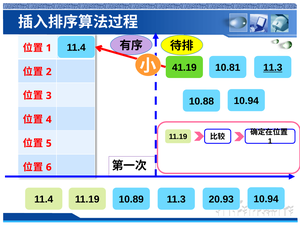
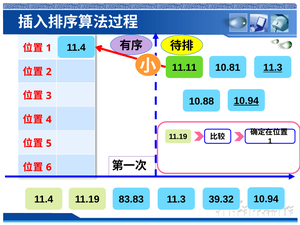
41.19: 41.19 -> 11.11
10.94 at (246, 101) underline: none -> present
10.89: 10.89 -> 83.83
20.93: 20.93 -> 39.32
